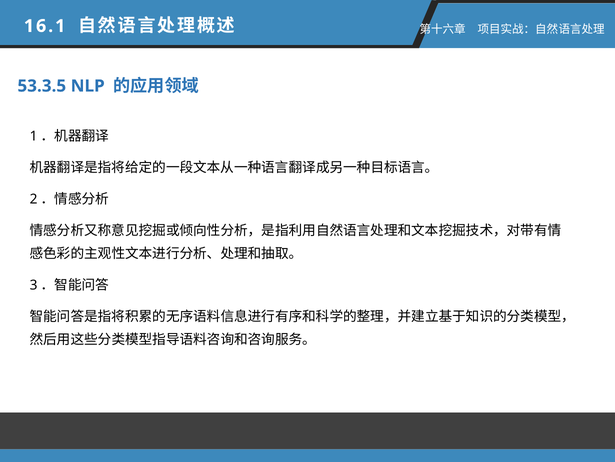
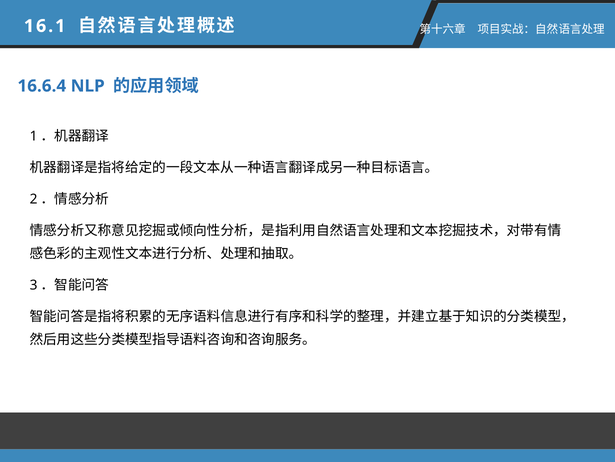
53.3.5: 53.3.5 -> 16.6.4
